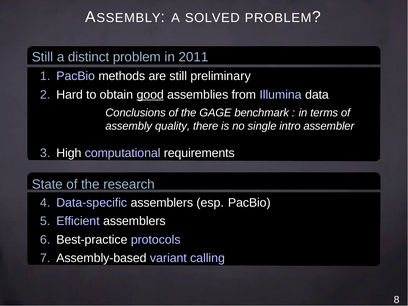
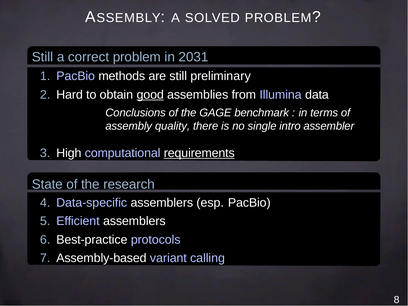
distinct: distinct -> correct
2011: 2011 -> 2031
requirements underline: none -> present
